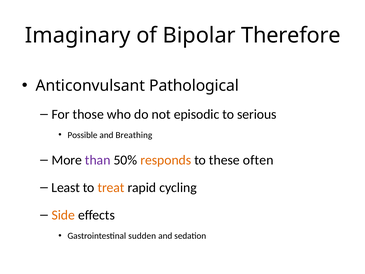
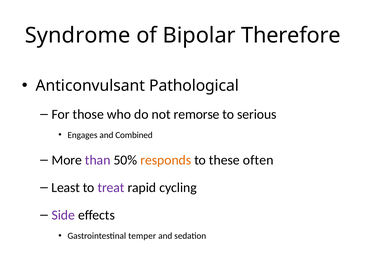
Imaginary: Imaginary -> Syndrome
episodic: episodic -> remorse
Possible: Possible -> Engages
Breathing: Breathing -> Combined
treat colour: orange -> purple
Side colour: orange -> purple
sudden: sudden -> temper
